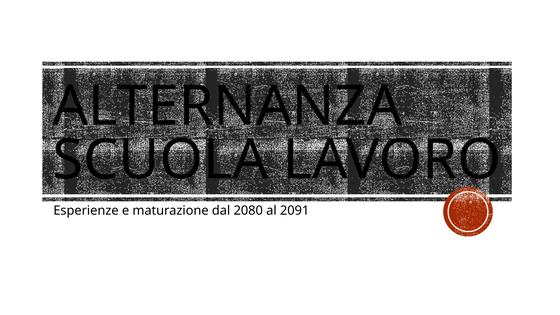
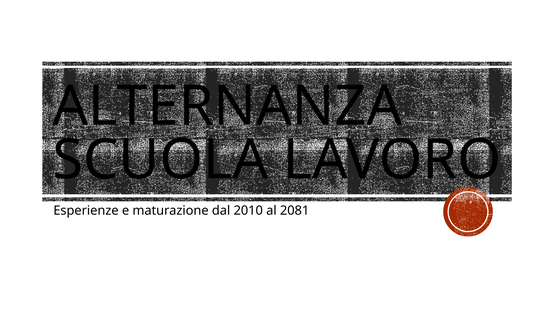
2080: 2080 -> 2010
2091: 2091 -> 2081
